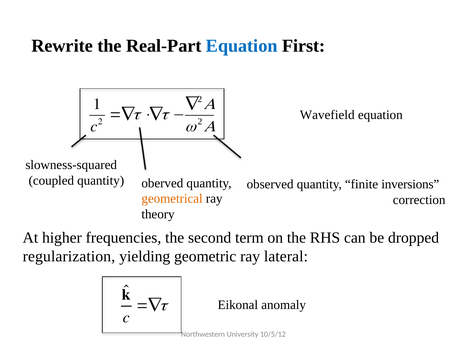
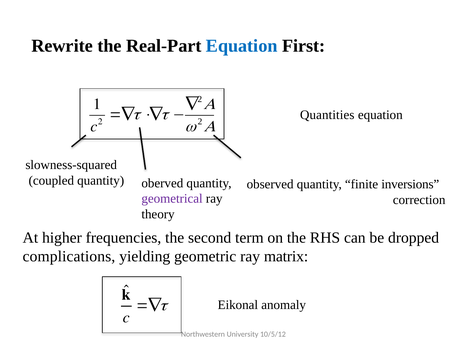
Wavefield: Wavefield -> Quantities
geometrical colour: orange -> purple
regularization: regularization -> complications
lateral: lateral -> matrix
